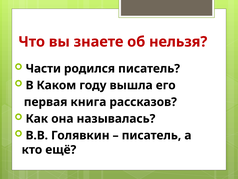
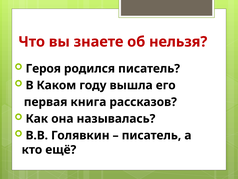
Части: Части -> Героя
